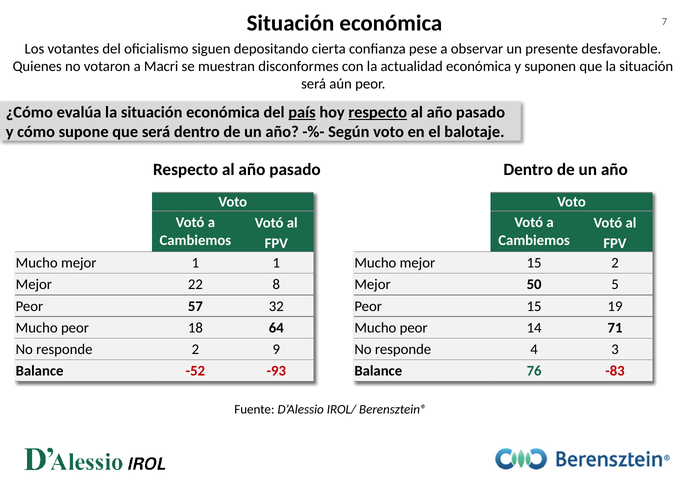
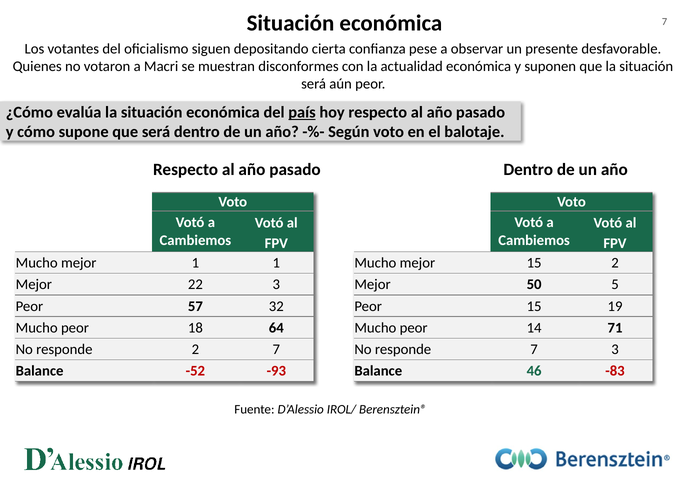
respecto at (378, 112) underline: present -> none
22 8: 8 -> 3
2 9: 9 -> 7
responde 4: 4 -> 7
76: 76 -> 46
